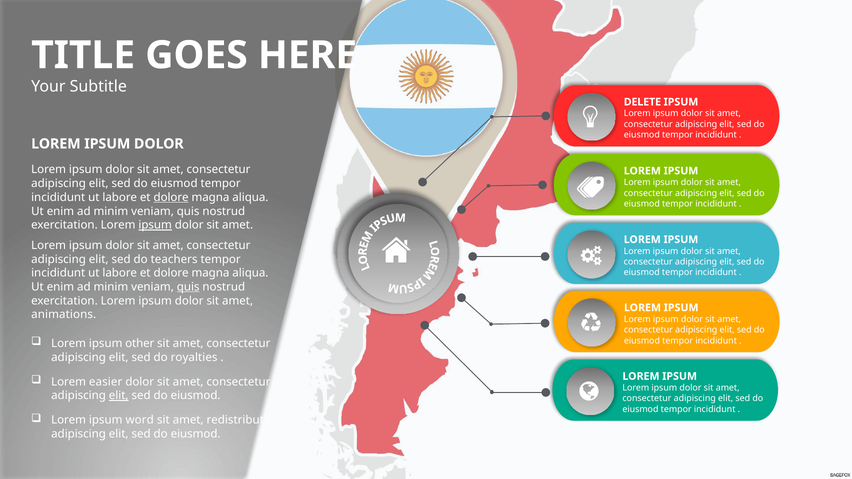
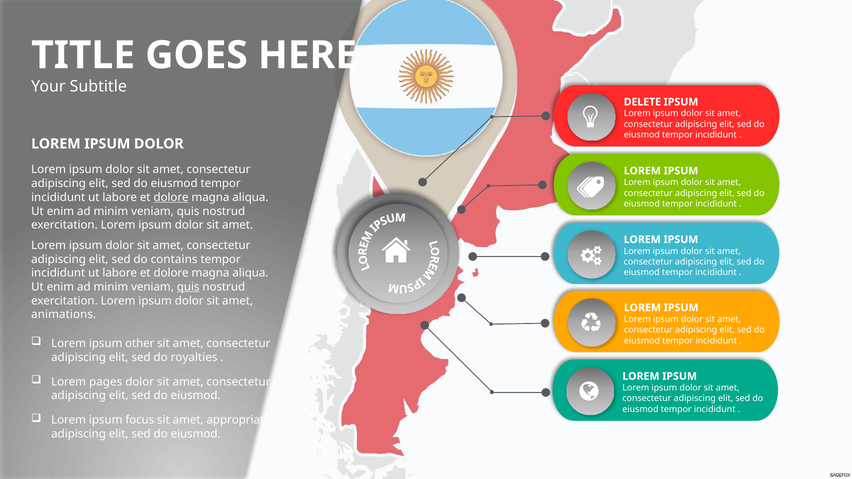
ipsum at (155, 225) underline: present -> none
teachers: teachers -> contains
easier: easier -> pages
elit at (119, 396) underline: present -> none
word: word -> focus
redistribute: redistribute -> appropriate
